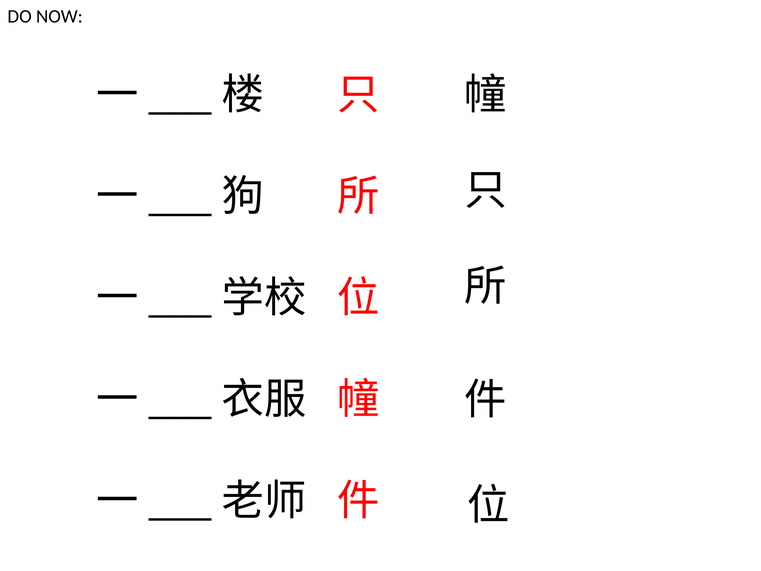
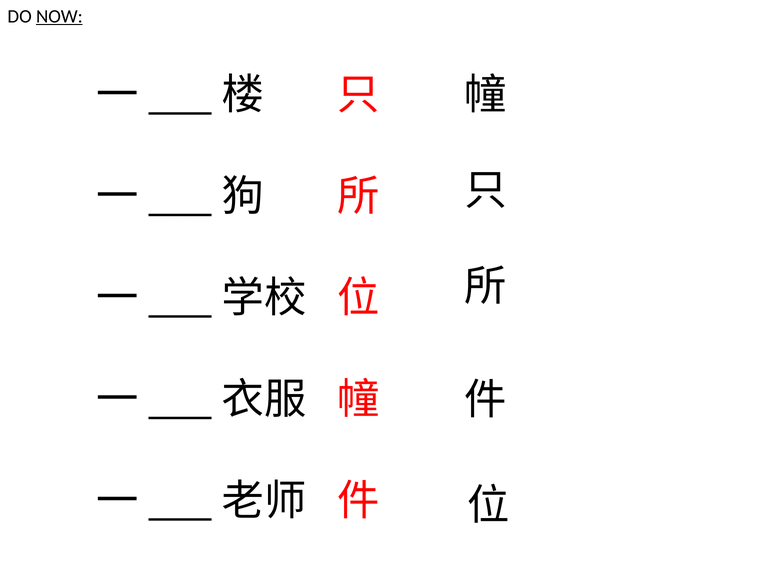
NOW underline: none -> present
